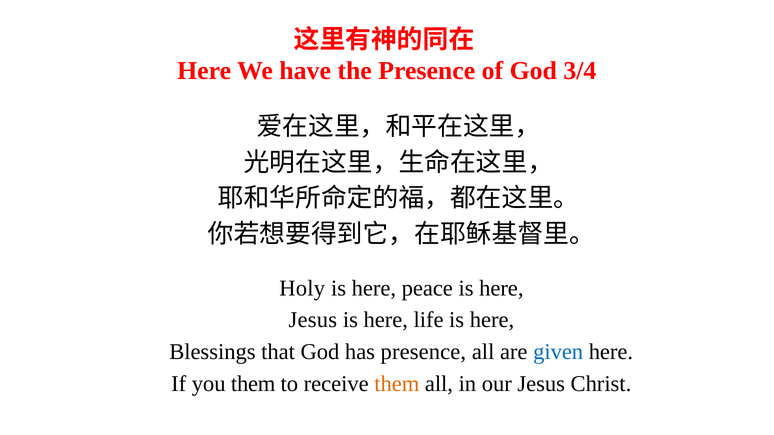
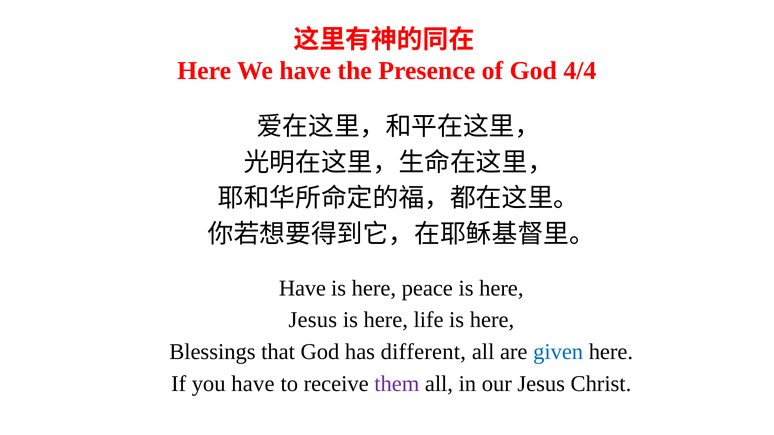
3/4: 3/4 -> 4/4
Holy at (302, 288): Holy -> Have
has presence: presence -> different
you them: them -> have
them at (397, 384) colour: orange -> purple
